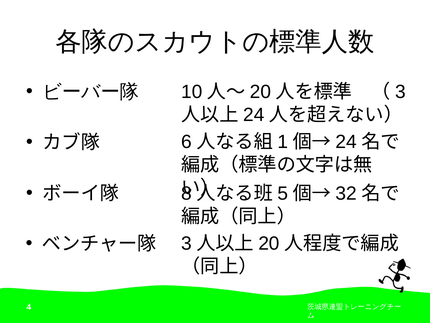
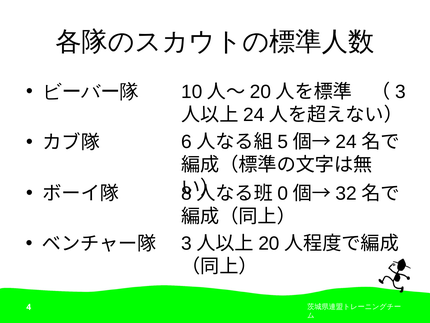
1: 1 -> 5
5: 5 -> 0
